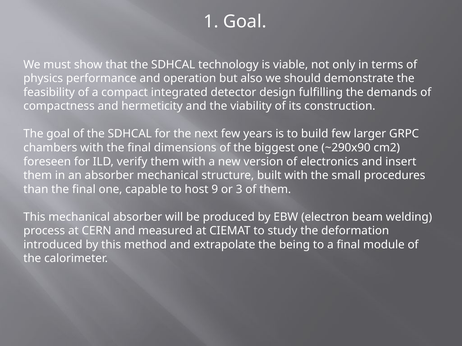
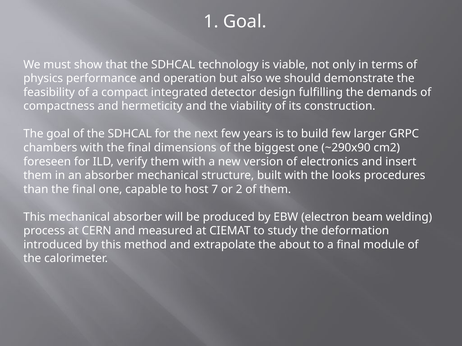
small: small -> looks
9: 9 -> 7
3: 3 -> 2
being: being -> about
